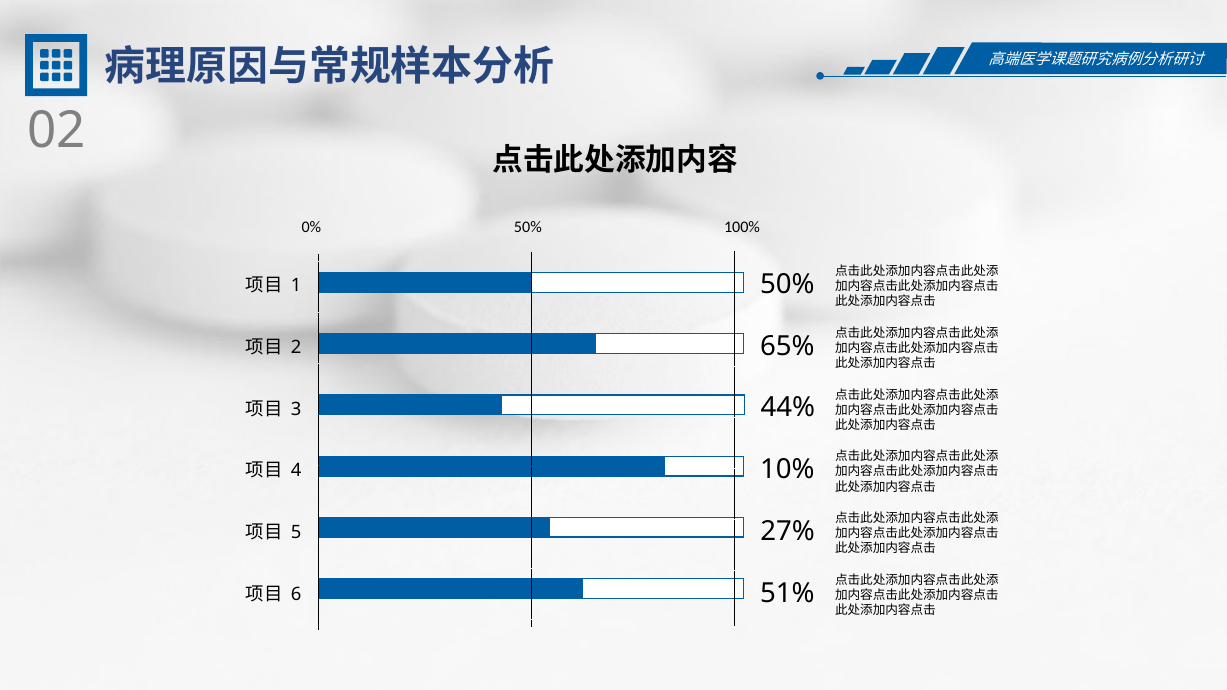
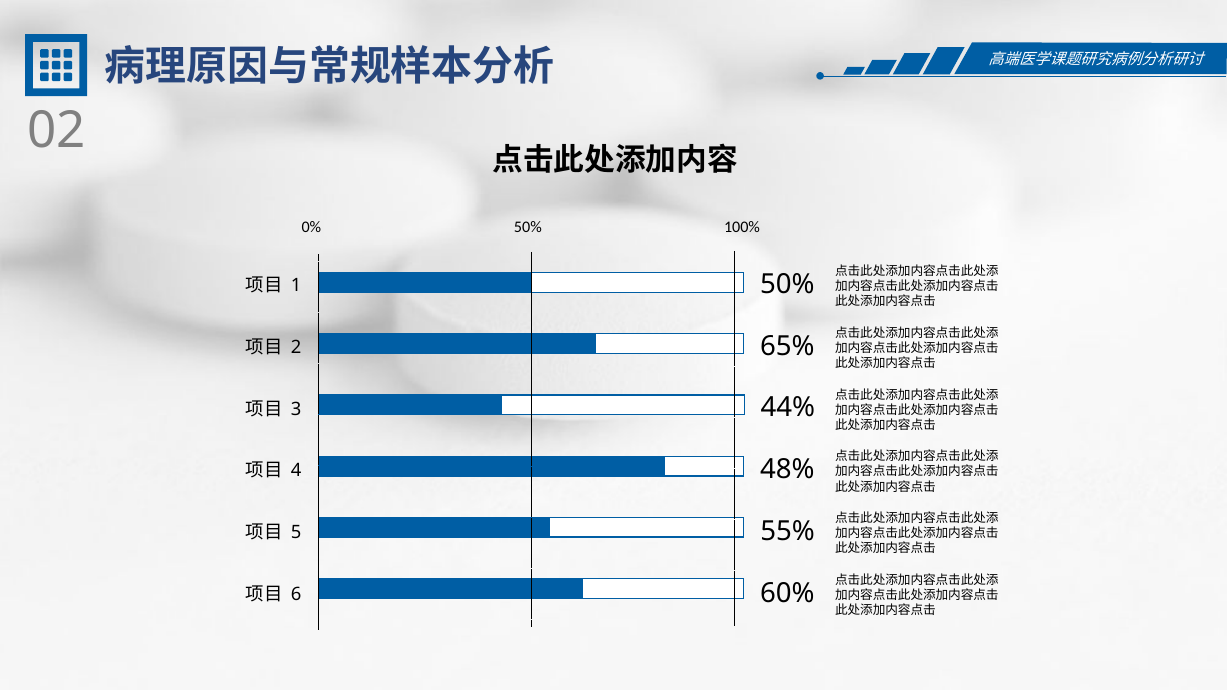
10%: 10% -> 48%
27%: 27% -> 55%
51%: 51% -> 60%
